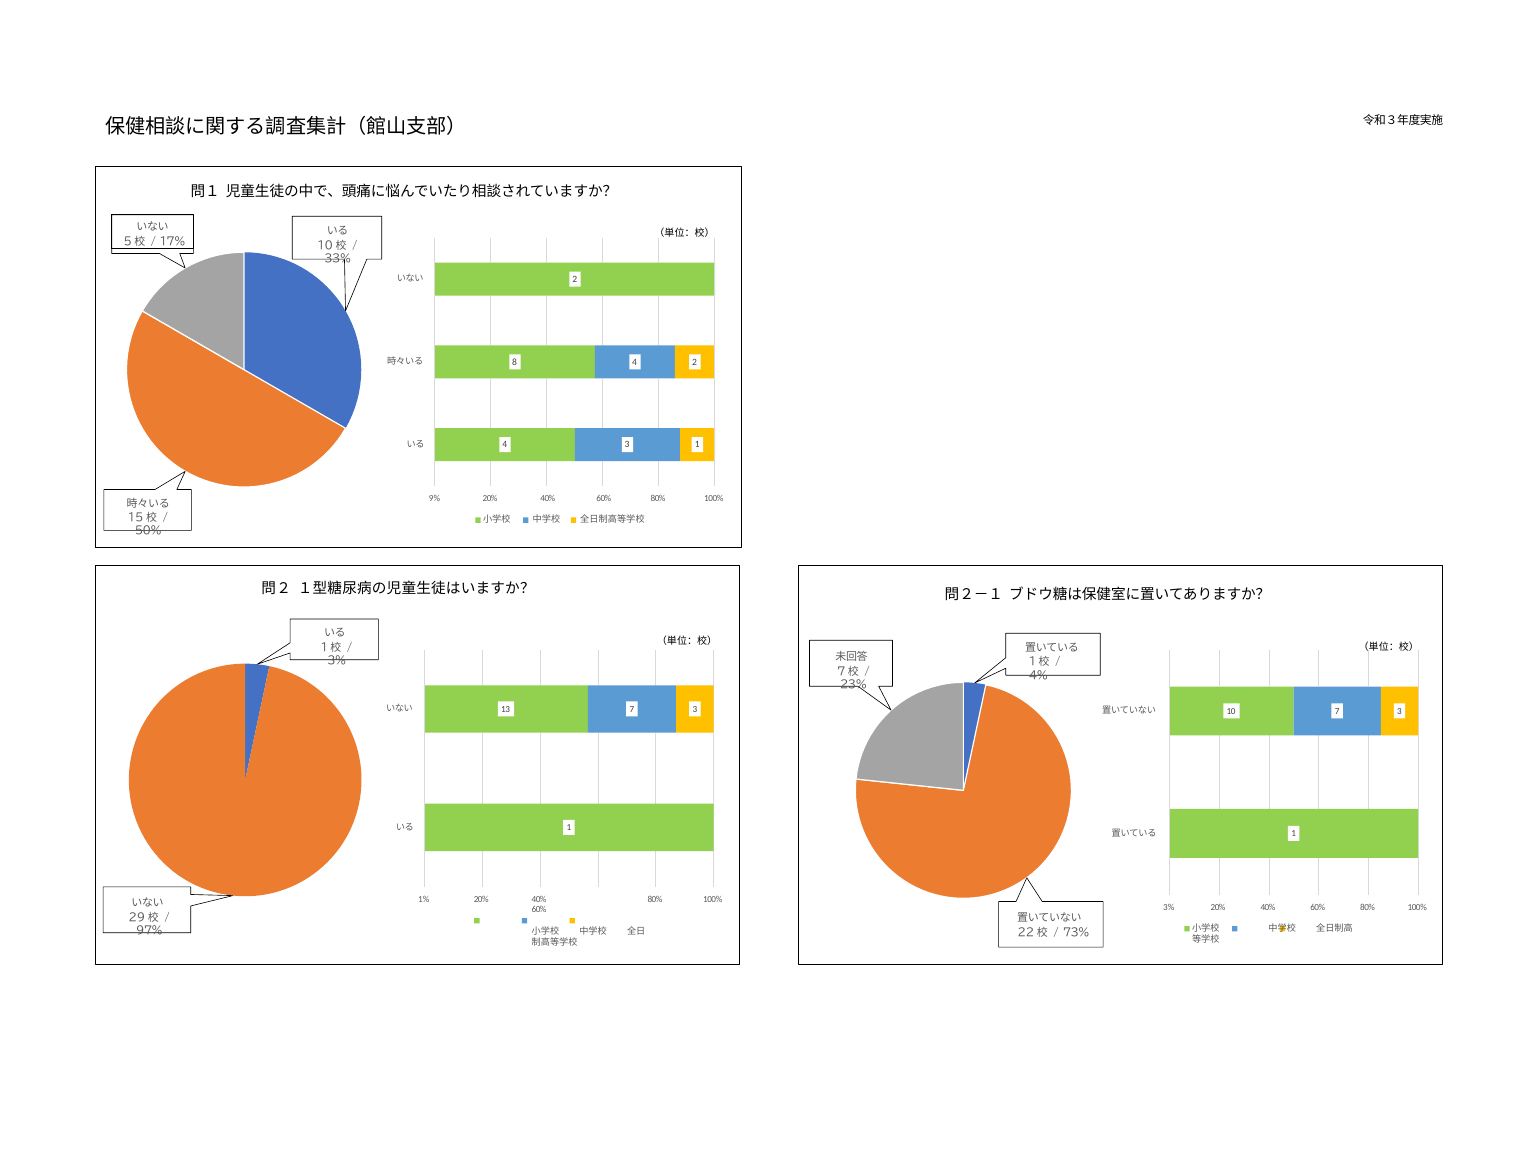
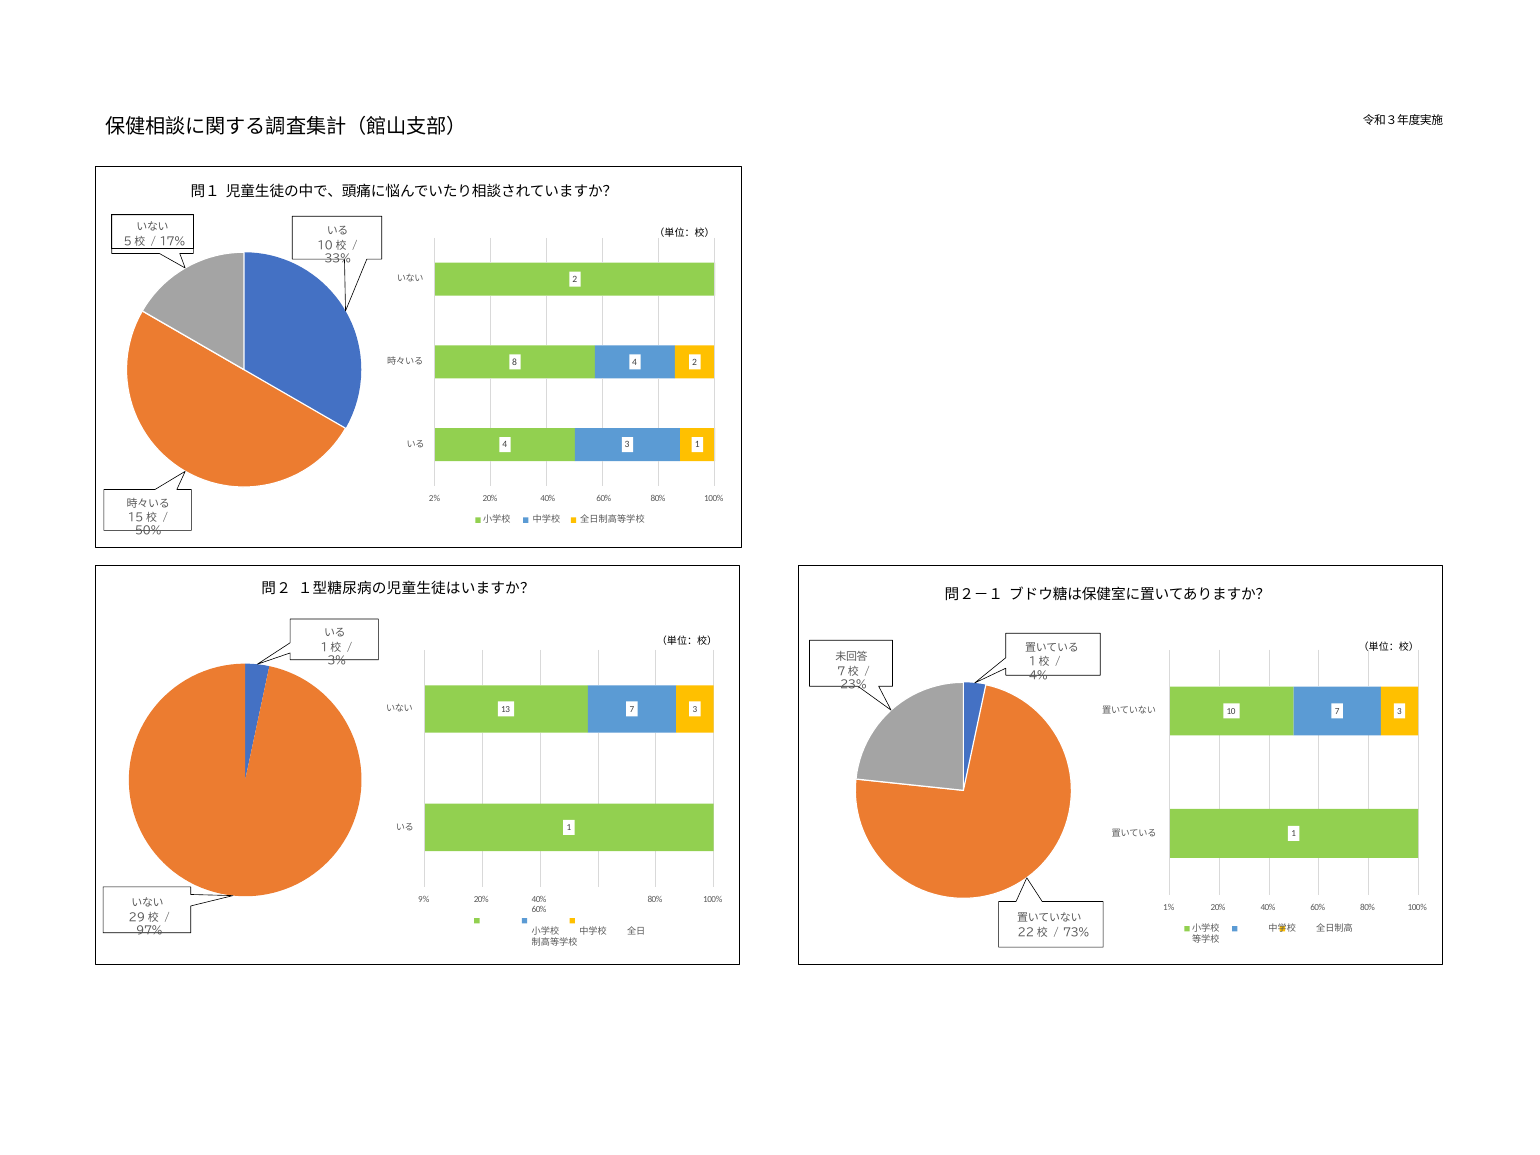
9%: 9% -> 2%
1%: 1% -> 9%
3% at (1169, 907): 3% -> 1%
